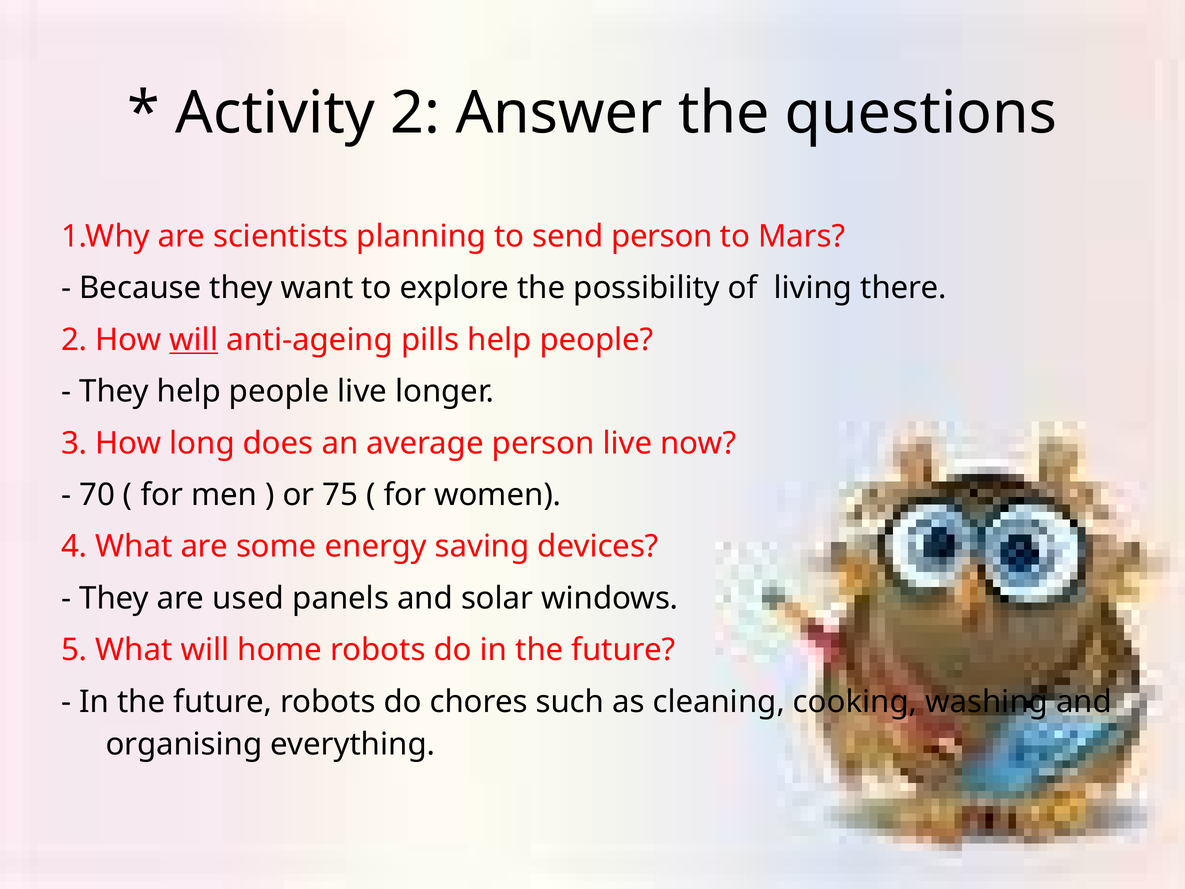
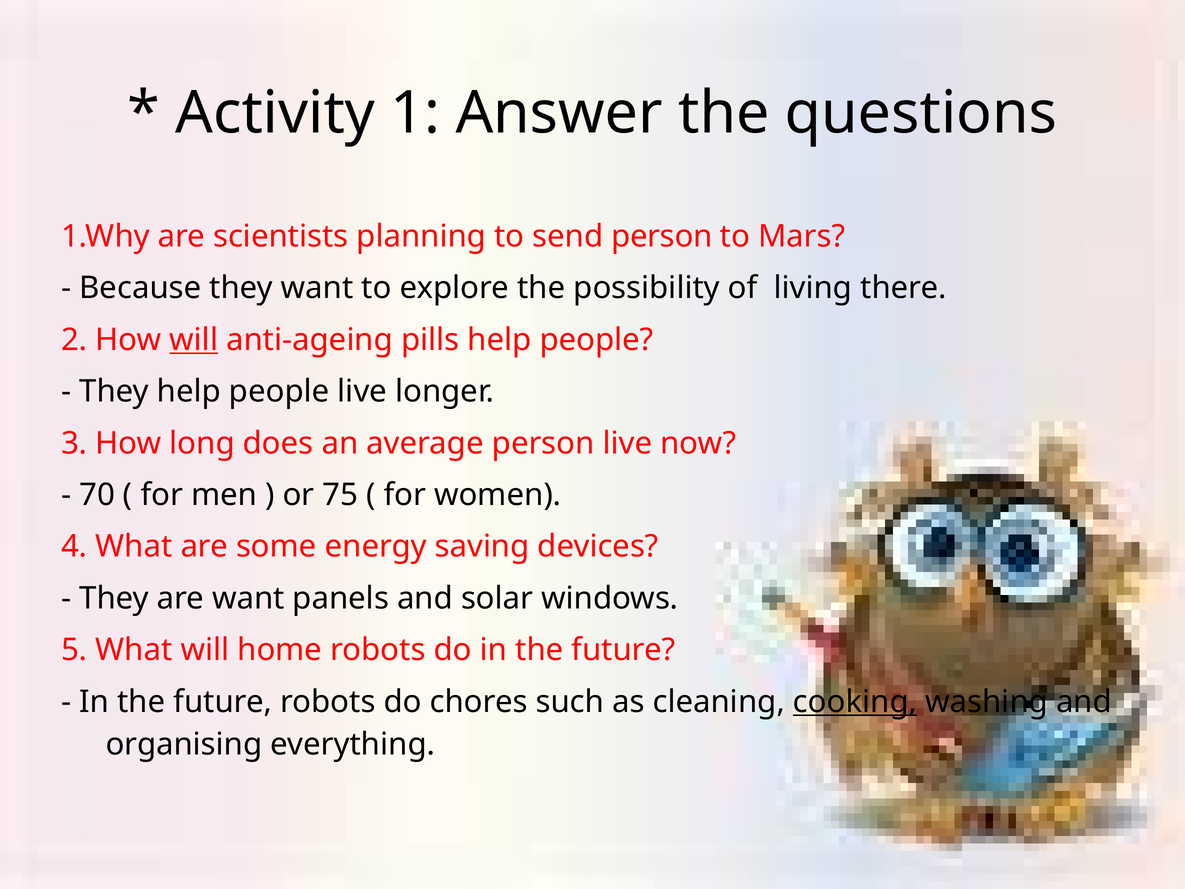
Activity 2: 2 -> 1
are used: used -> want
cooking underline: none -> present
